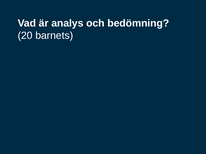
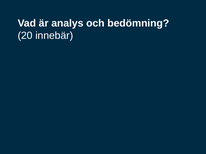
barnets: barnets -> innebär
